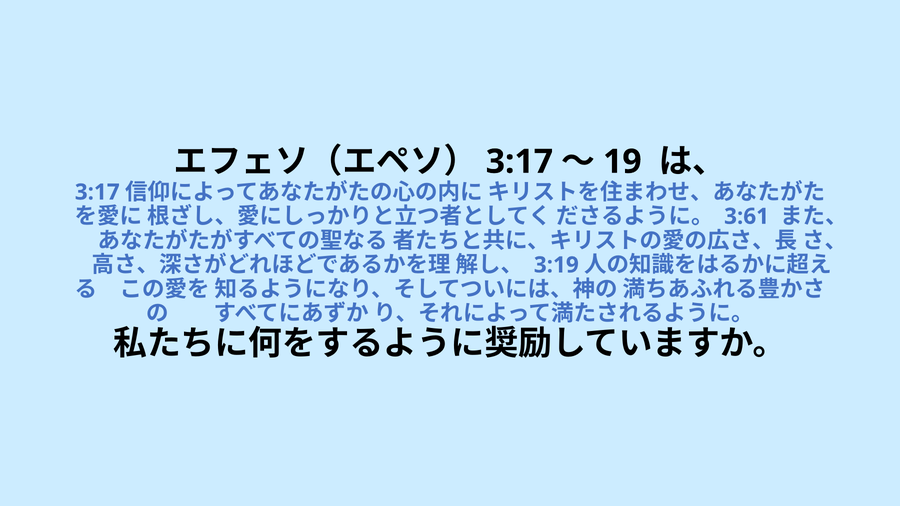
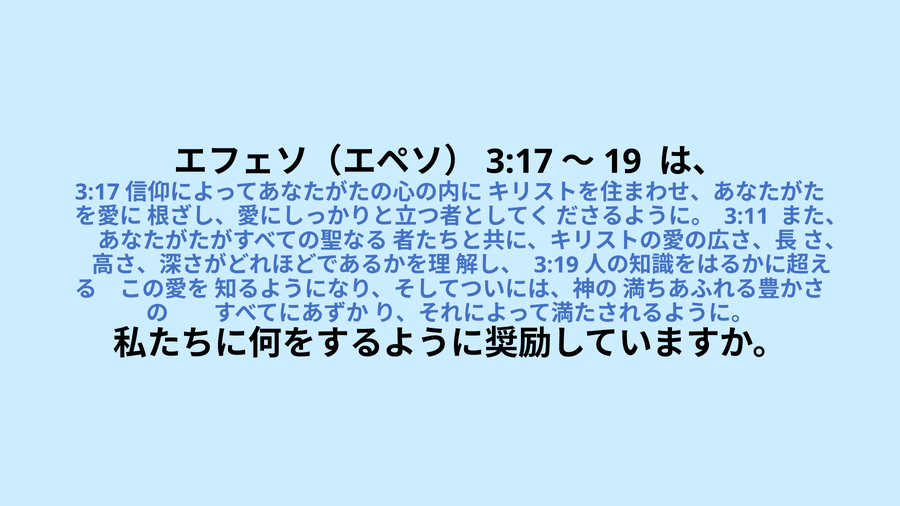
3:61: 3:61 -> 3:11
